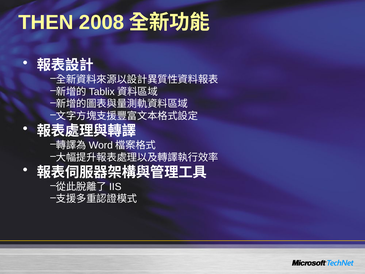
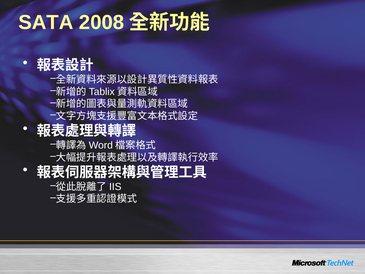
THEN: THEN -> SATA
